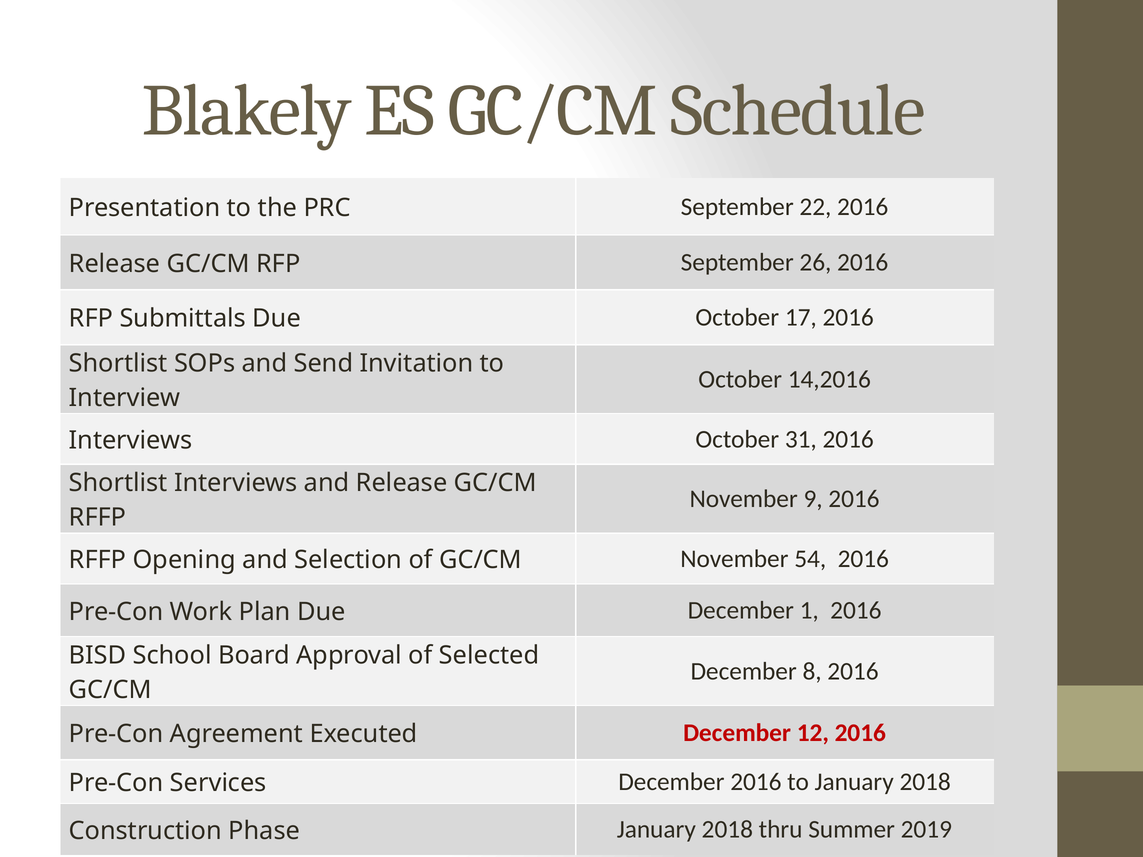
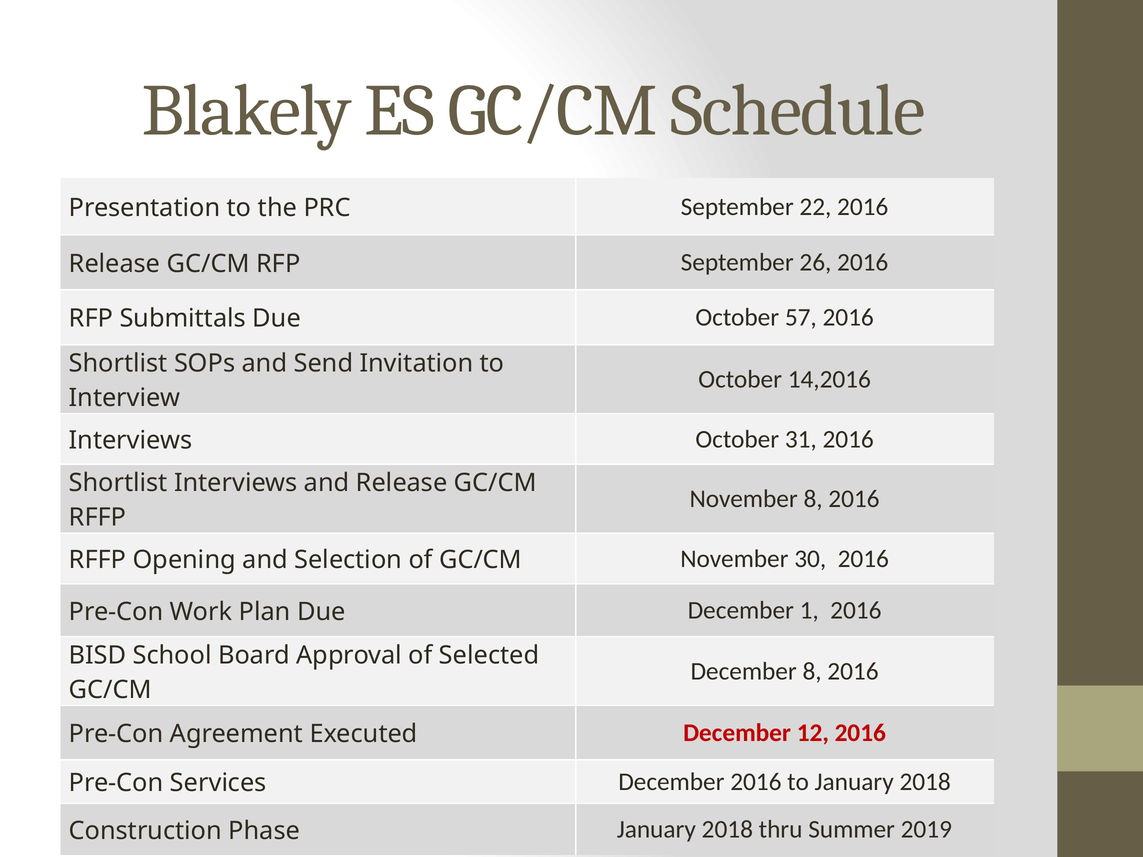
17: 17 -> 57
November 9: 9 -> 8
54: 54 -> 30
